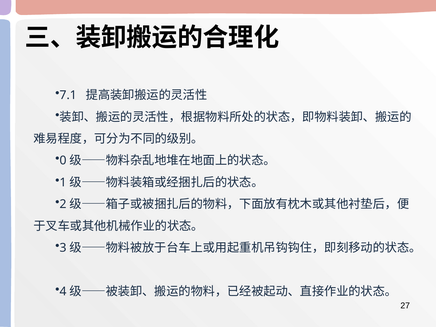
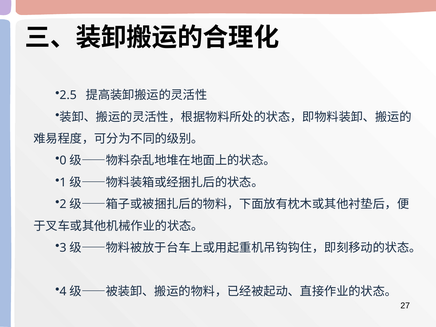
7.1: 7.1 -> 2.5
